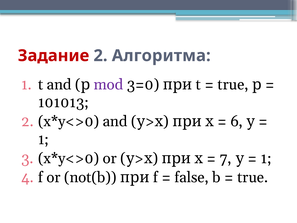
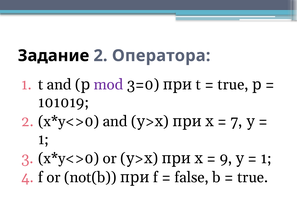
Задание colour: red -> black
Алгоритма: Алгоритма -> Оператора
101013: 101013 -> 101019
6: 6 -> 7
7: 7 -> 9
